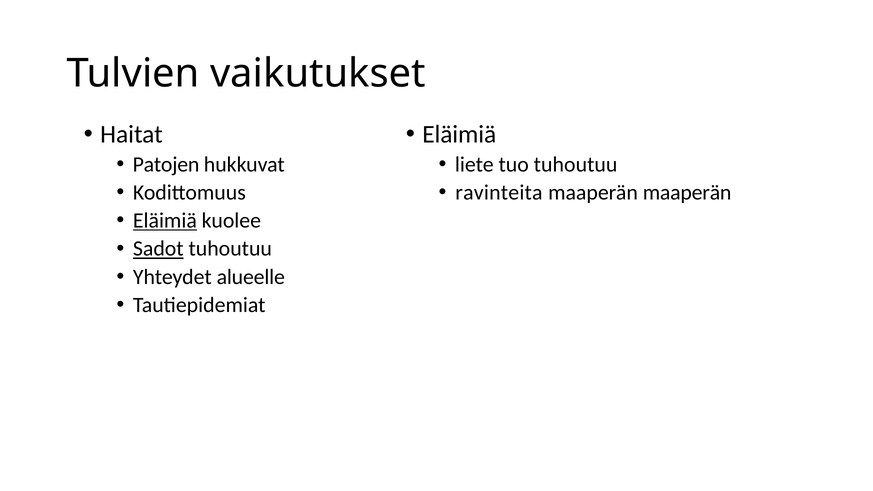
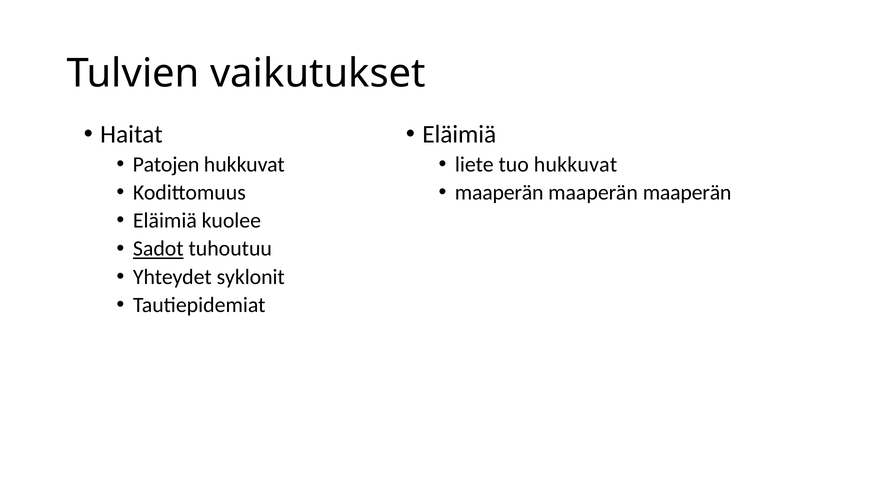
tuo tuhoutuu: tuhoutuu -> hukkuvat
ravinteita at (499, 193): ravinteita -> maaperän
Eläimiä at (165, 221) underline: present -> none
alueelle: alueelle -> syklonit
